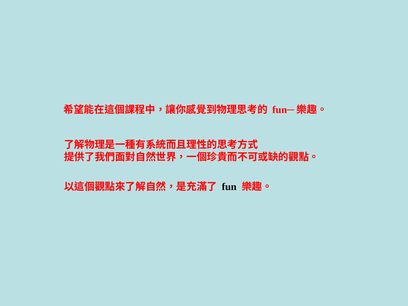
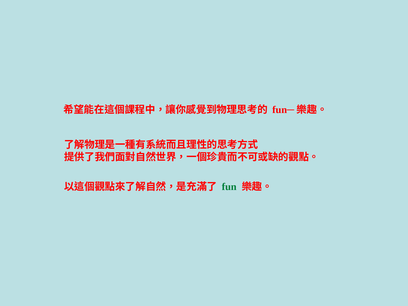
fun colour: black -> green
